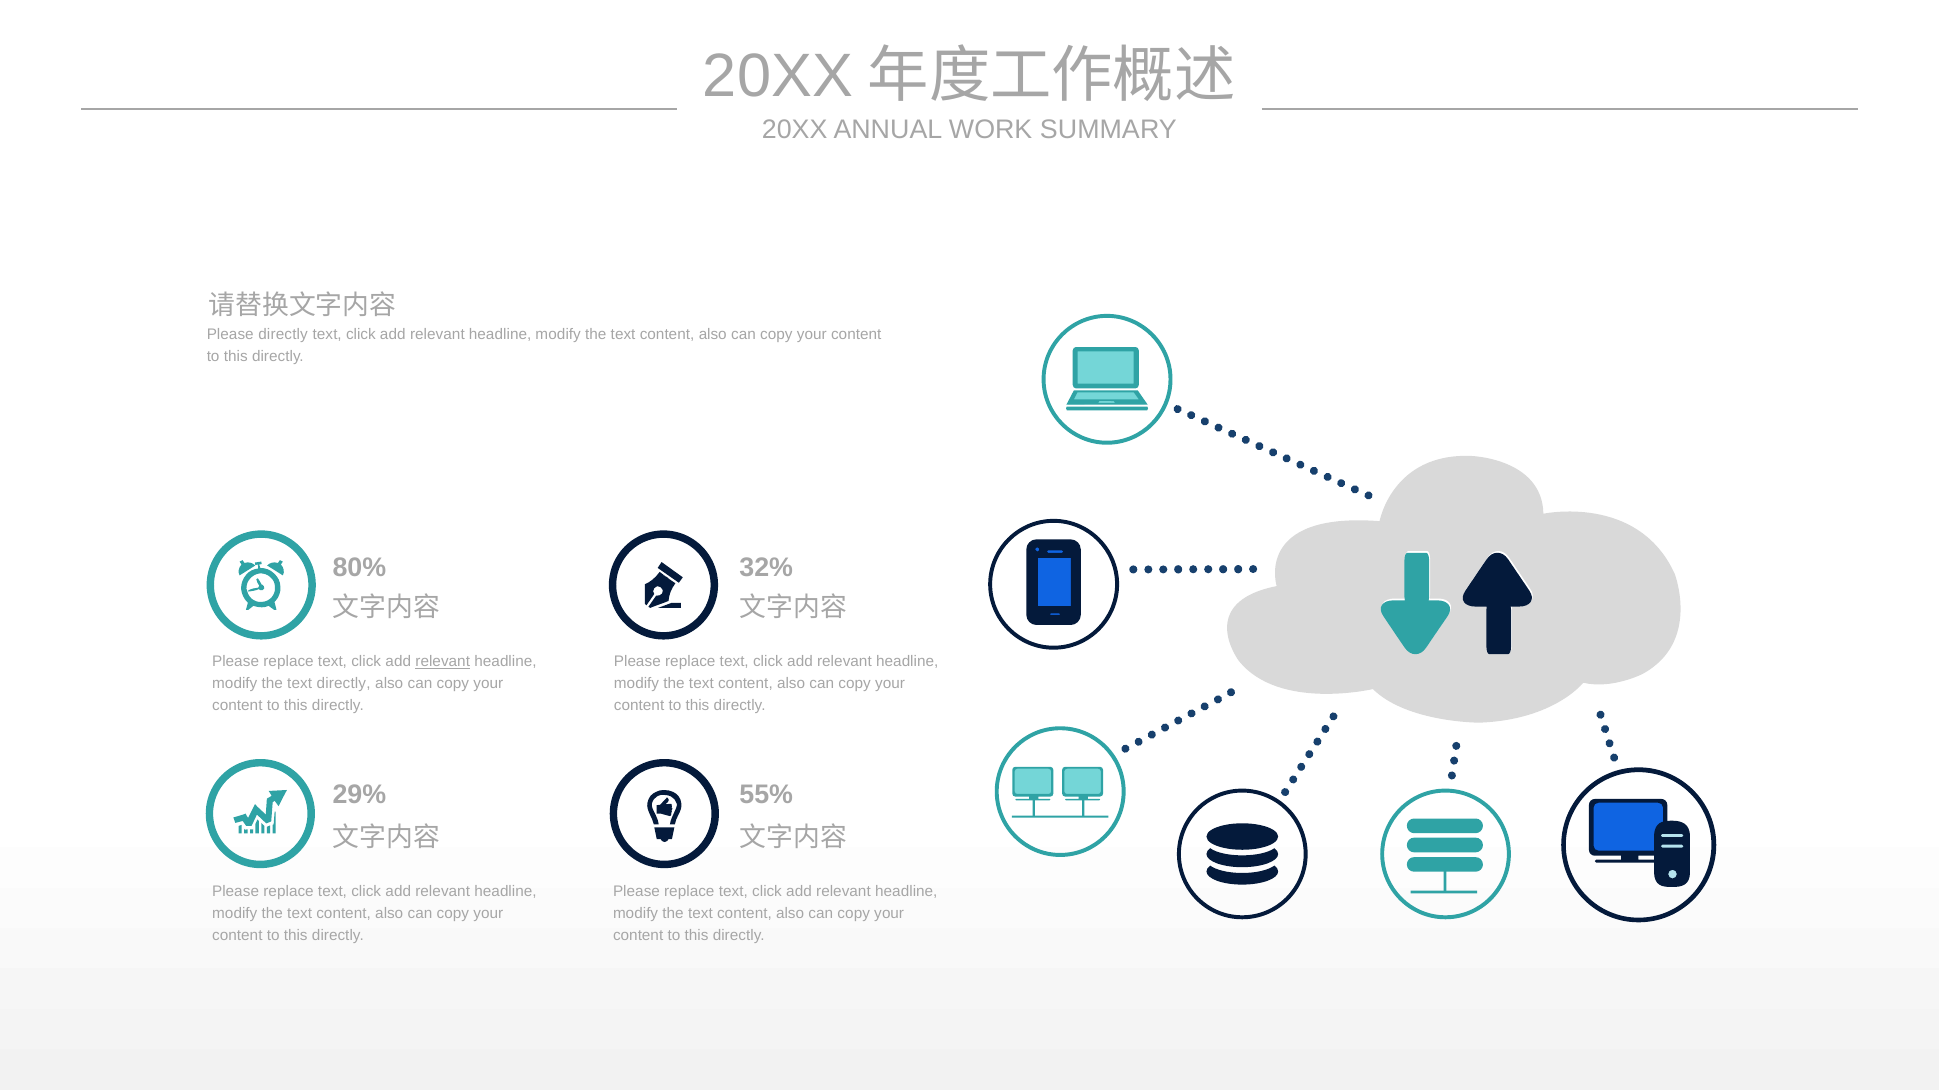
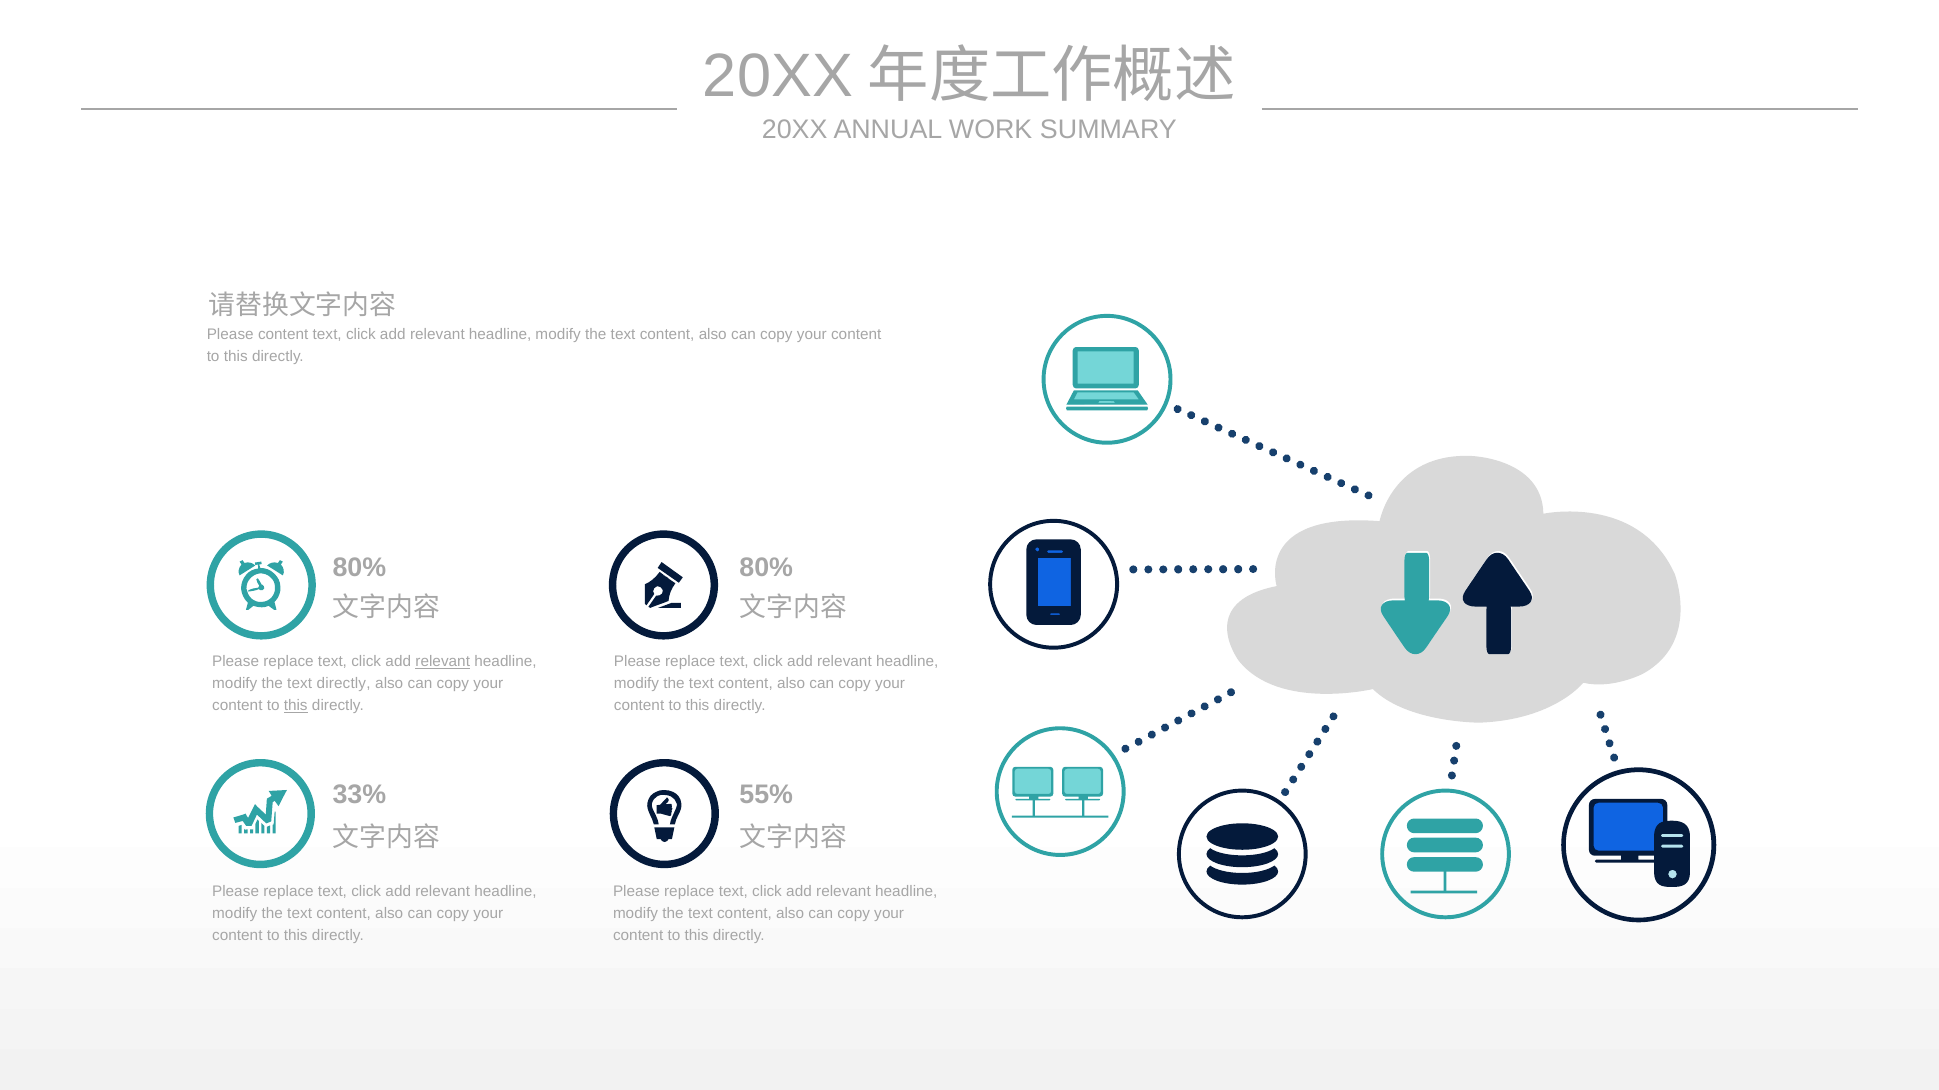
Please directly: directly -> content
32% at (766, 568): 32% -> 80%
this at (296, 706) underline: none -> present
29%: 29% -> 33%
